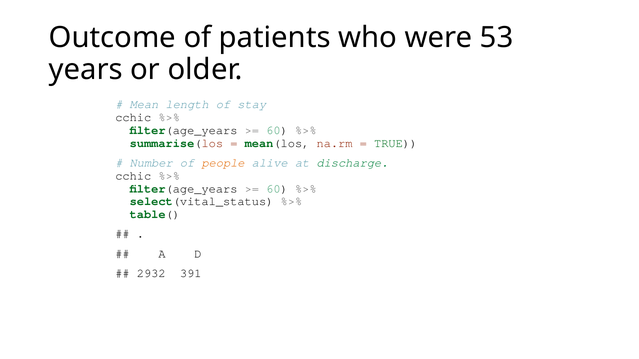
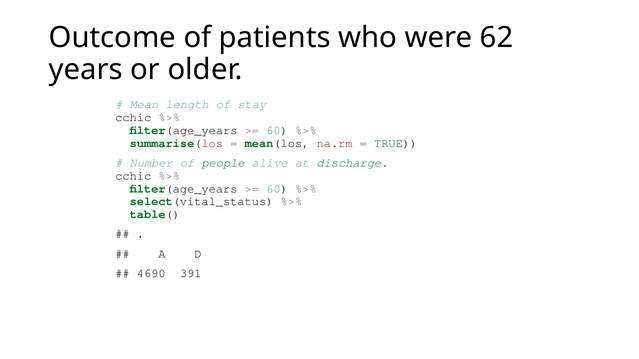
53: 53 -> 62
people colour: orange -> green
2932: 2932 -> 4690
